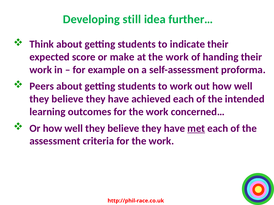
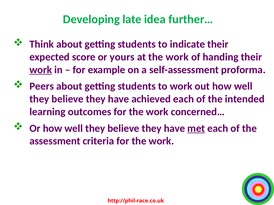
still: still -> late
make: make -> yours
work at (41, 70) underline: none -> present
